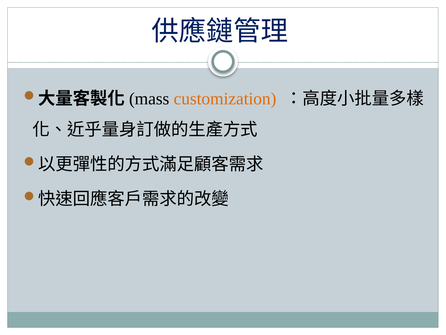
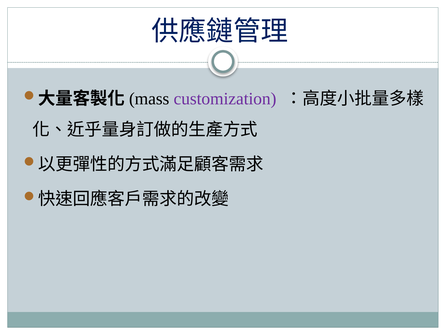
customization colour: orange -> purple
